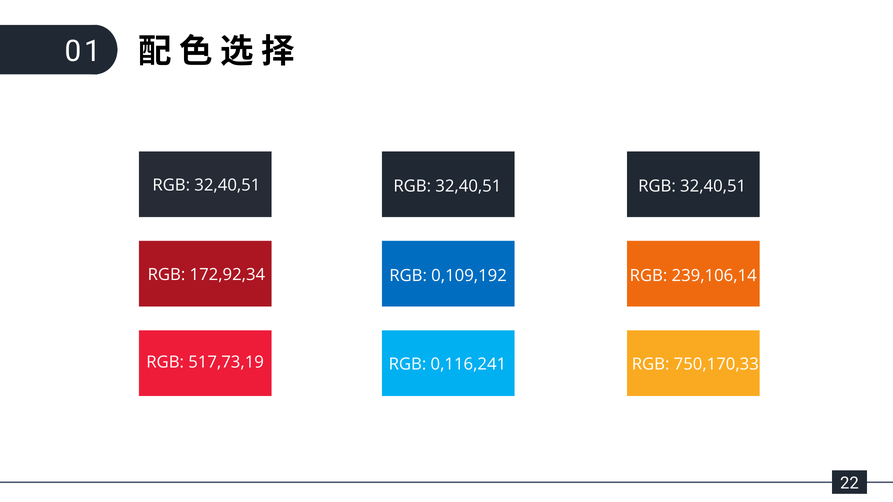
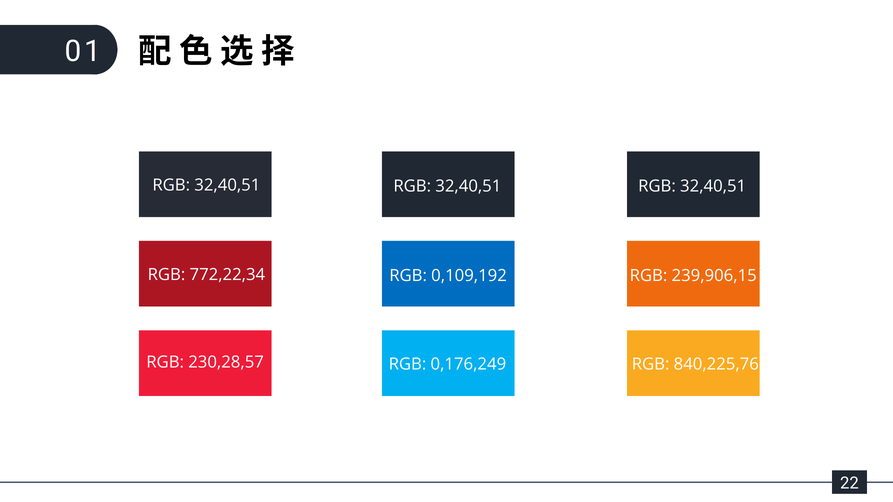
172,92,34: 172,92,34 -> 772,22,34
239,106,14: 239,106,14 -> 239,906,15
517,73,19: 517,73,19 -> 230,28,57
0,116,241: 0,116,241 -> 0,176,249
750,170,33: 750,170,33 -> 840,225,76
